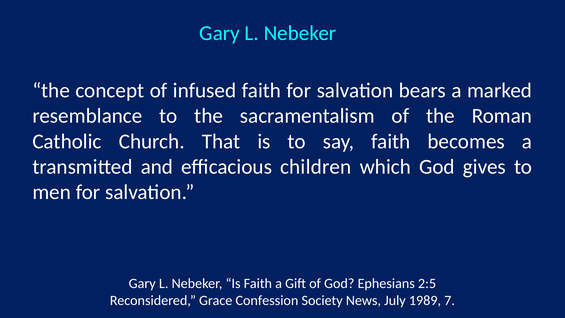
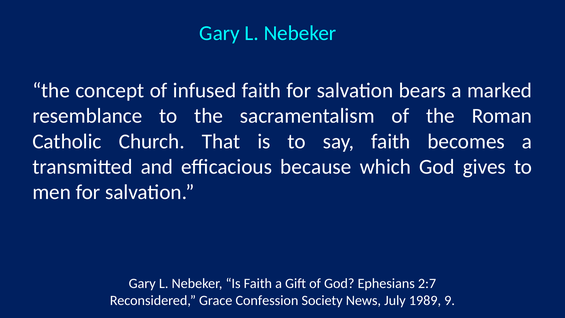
children: children -> because
2:5: 2:5 -> 2:7
7: 7 -> 9
